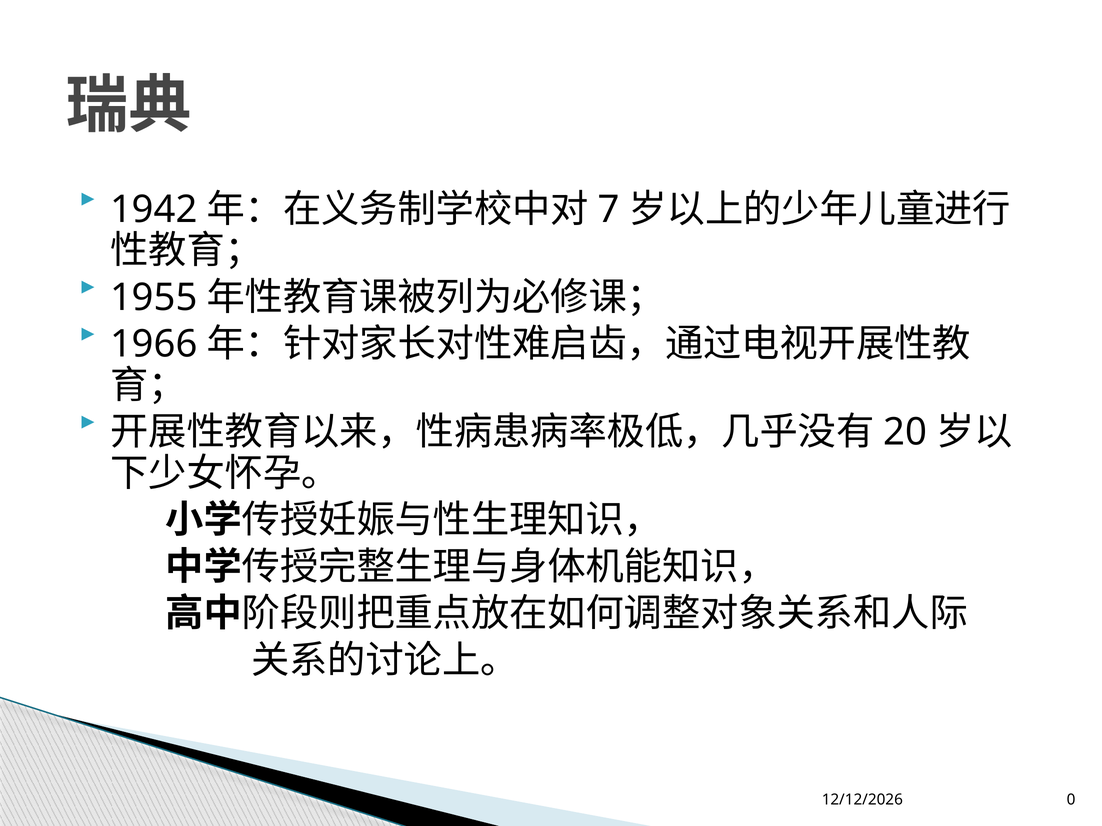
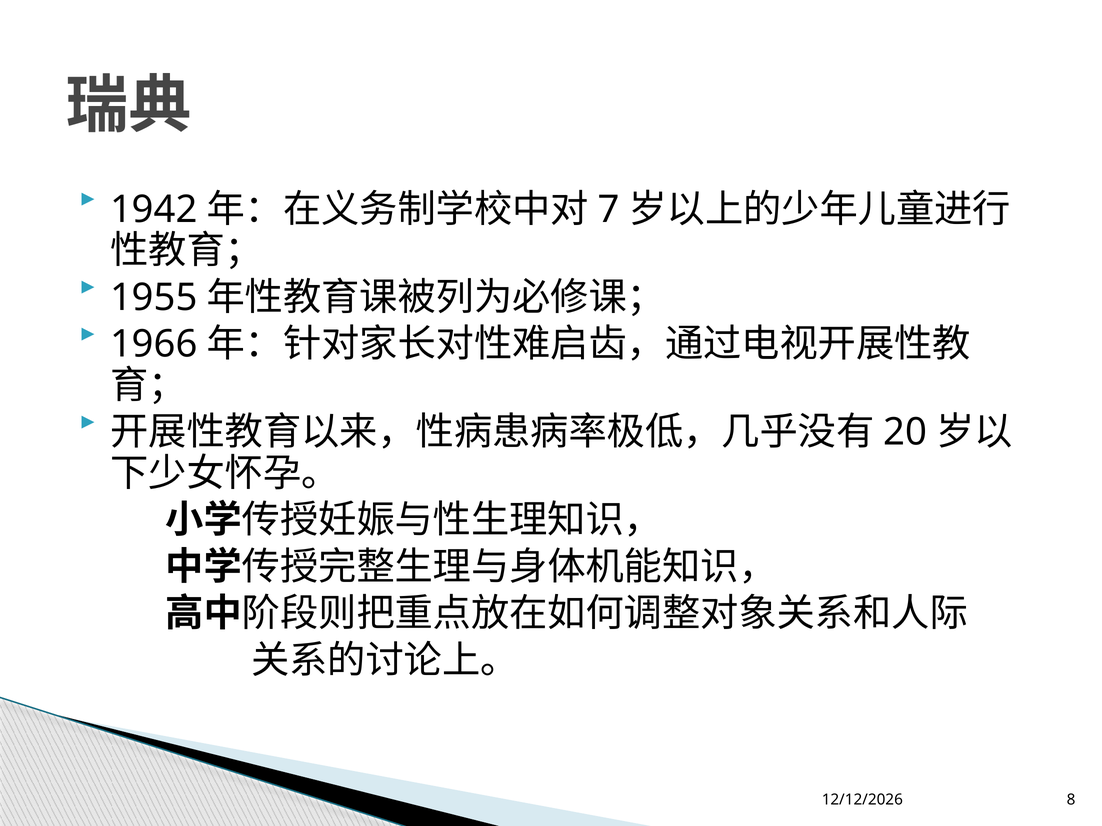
0: 0 -> 8
